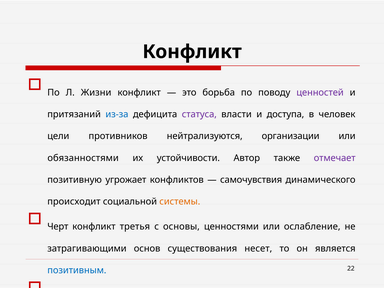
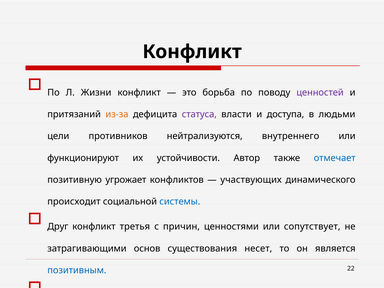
из-за colour: blue -> orange
человек: человек -> людьми
организации: организации -> внутреннего
обязанностями: обязанностями -> функционируют
отмечает colour: purple -> blue
самочувствия: самочувствия -> участвующих
системы colour: orange -> blue
Черт: Черт -> Друг
с основы: основы -> причин
ослабление: ослабление -> сопутствует
